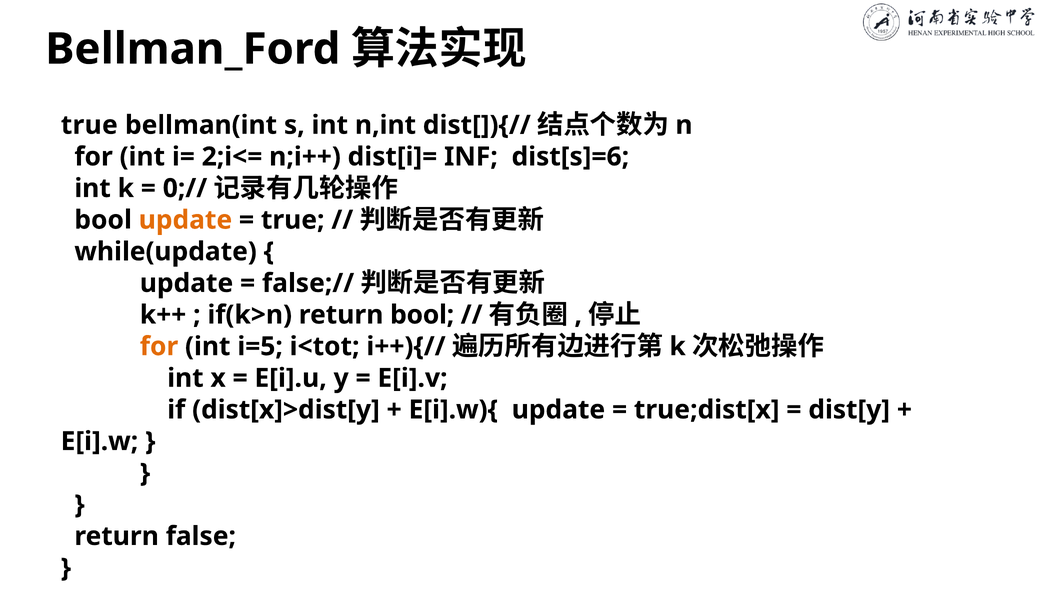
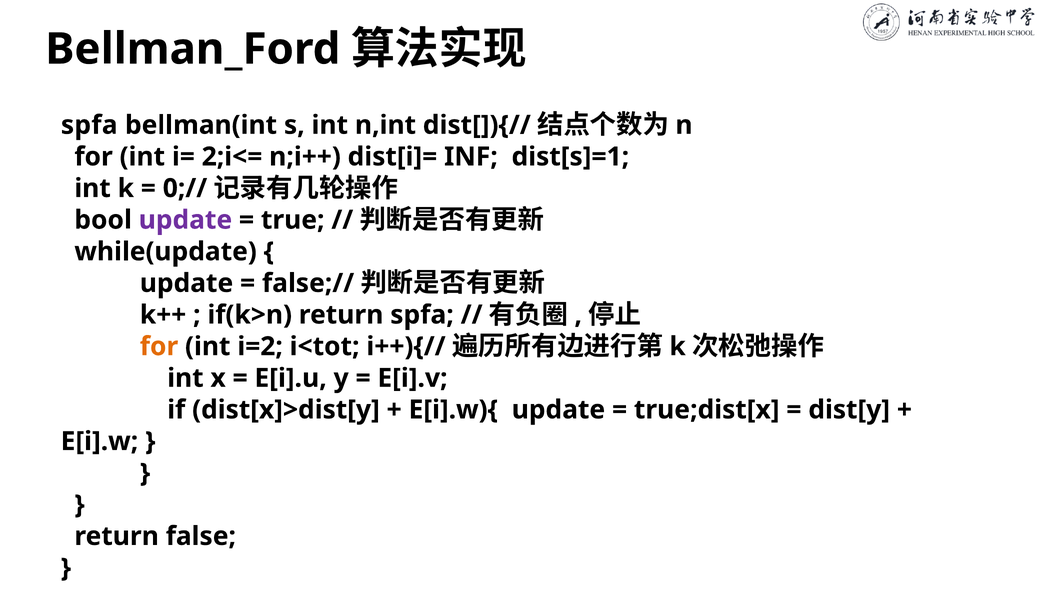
true at (89, 125): true -> spfa
dist[s]=6: dist[s]=6 -> dist[s]=1
update at (185, 220) colour: orange -> purple
return bool: bool -> spfa
i=5: i=5 -> i=2
